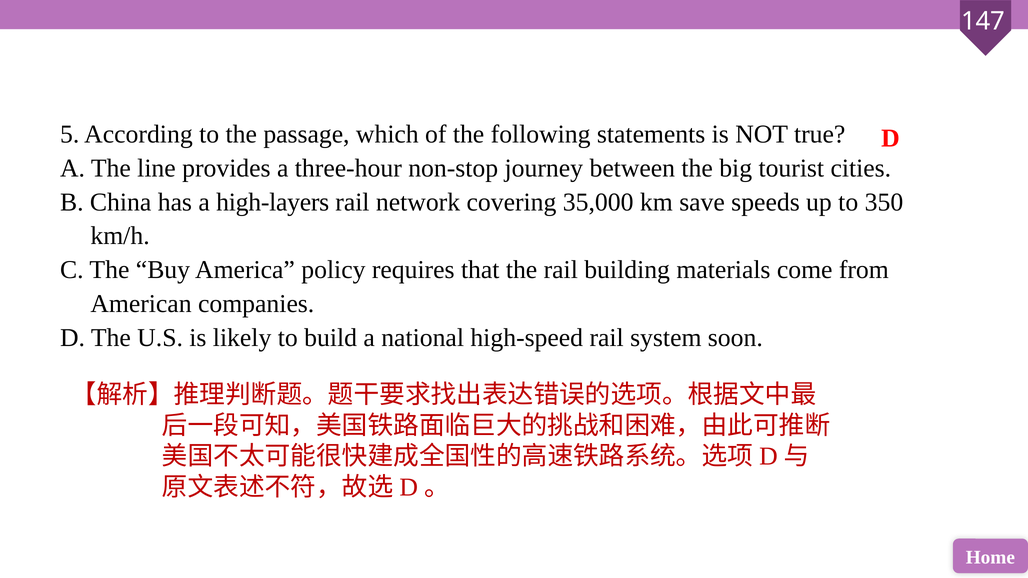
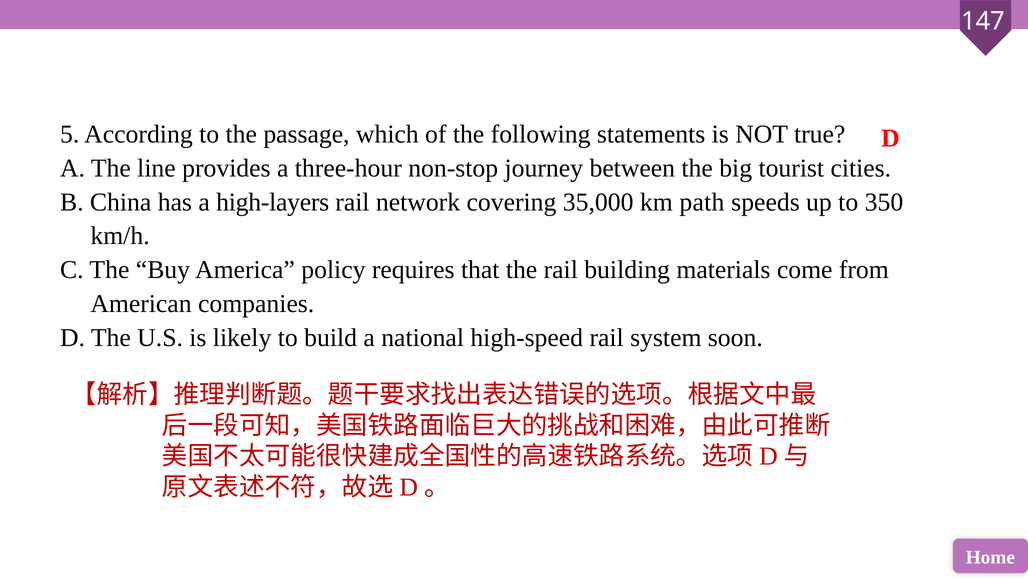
save: save -> path
